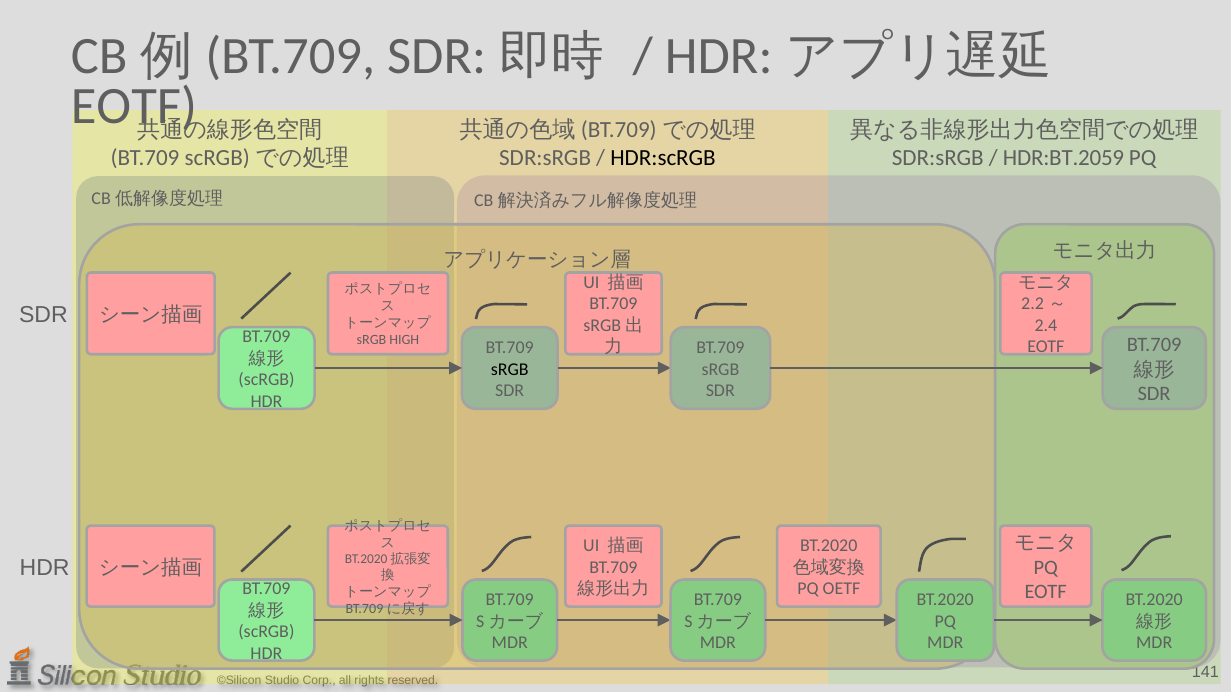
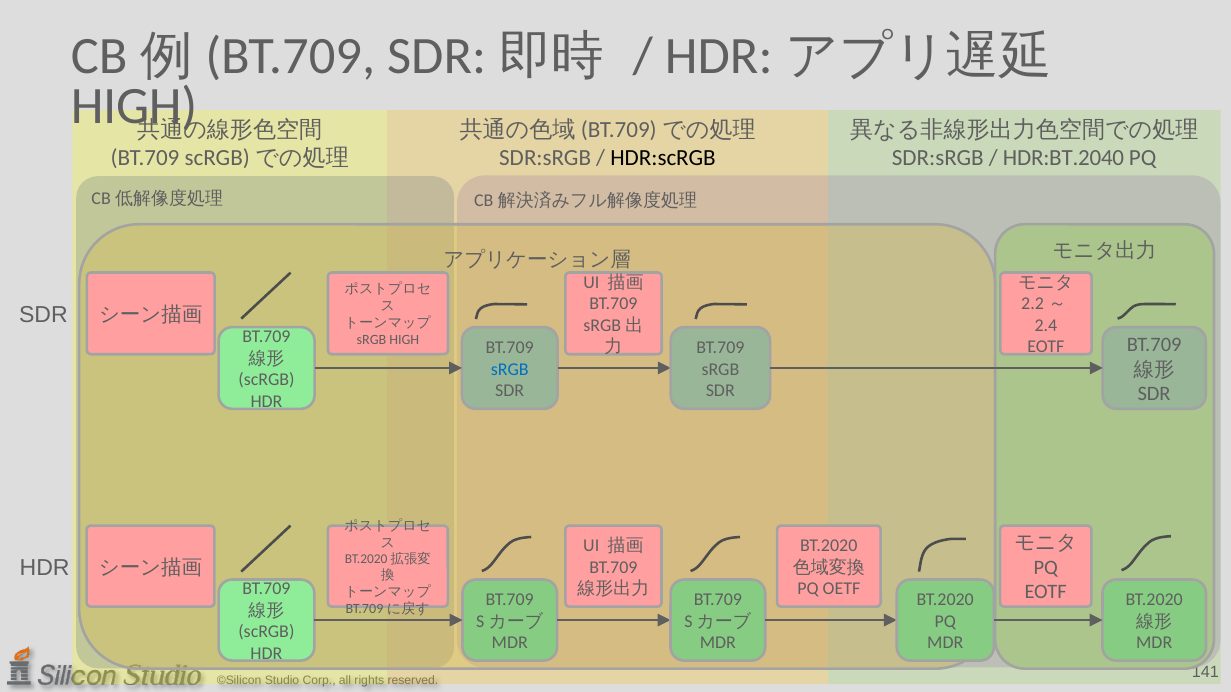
EOTF at (134, 106): EOTF -> HIGH
HDR:BT.2059: HDR:BT.2059 -> HDR:BT.2040
sRGB at (510, 369) colour: black -> blue
